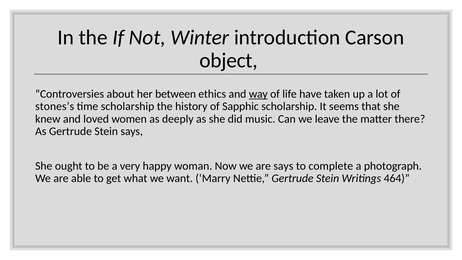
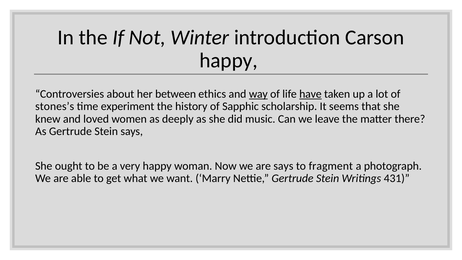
object at (229, 60): object -> happy
have underline: none -> present
time scholarship: scholarship -> experiment
complete: complete -> fragment
464: 464 -> 431
